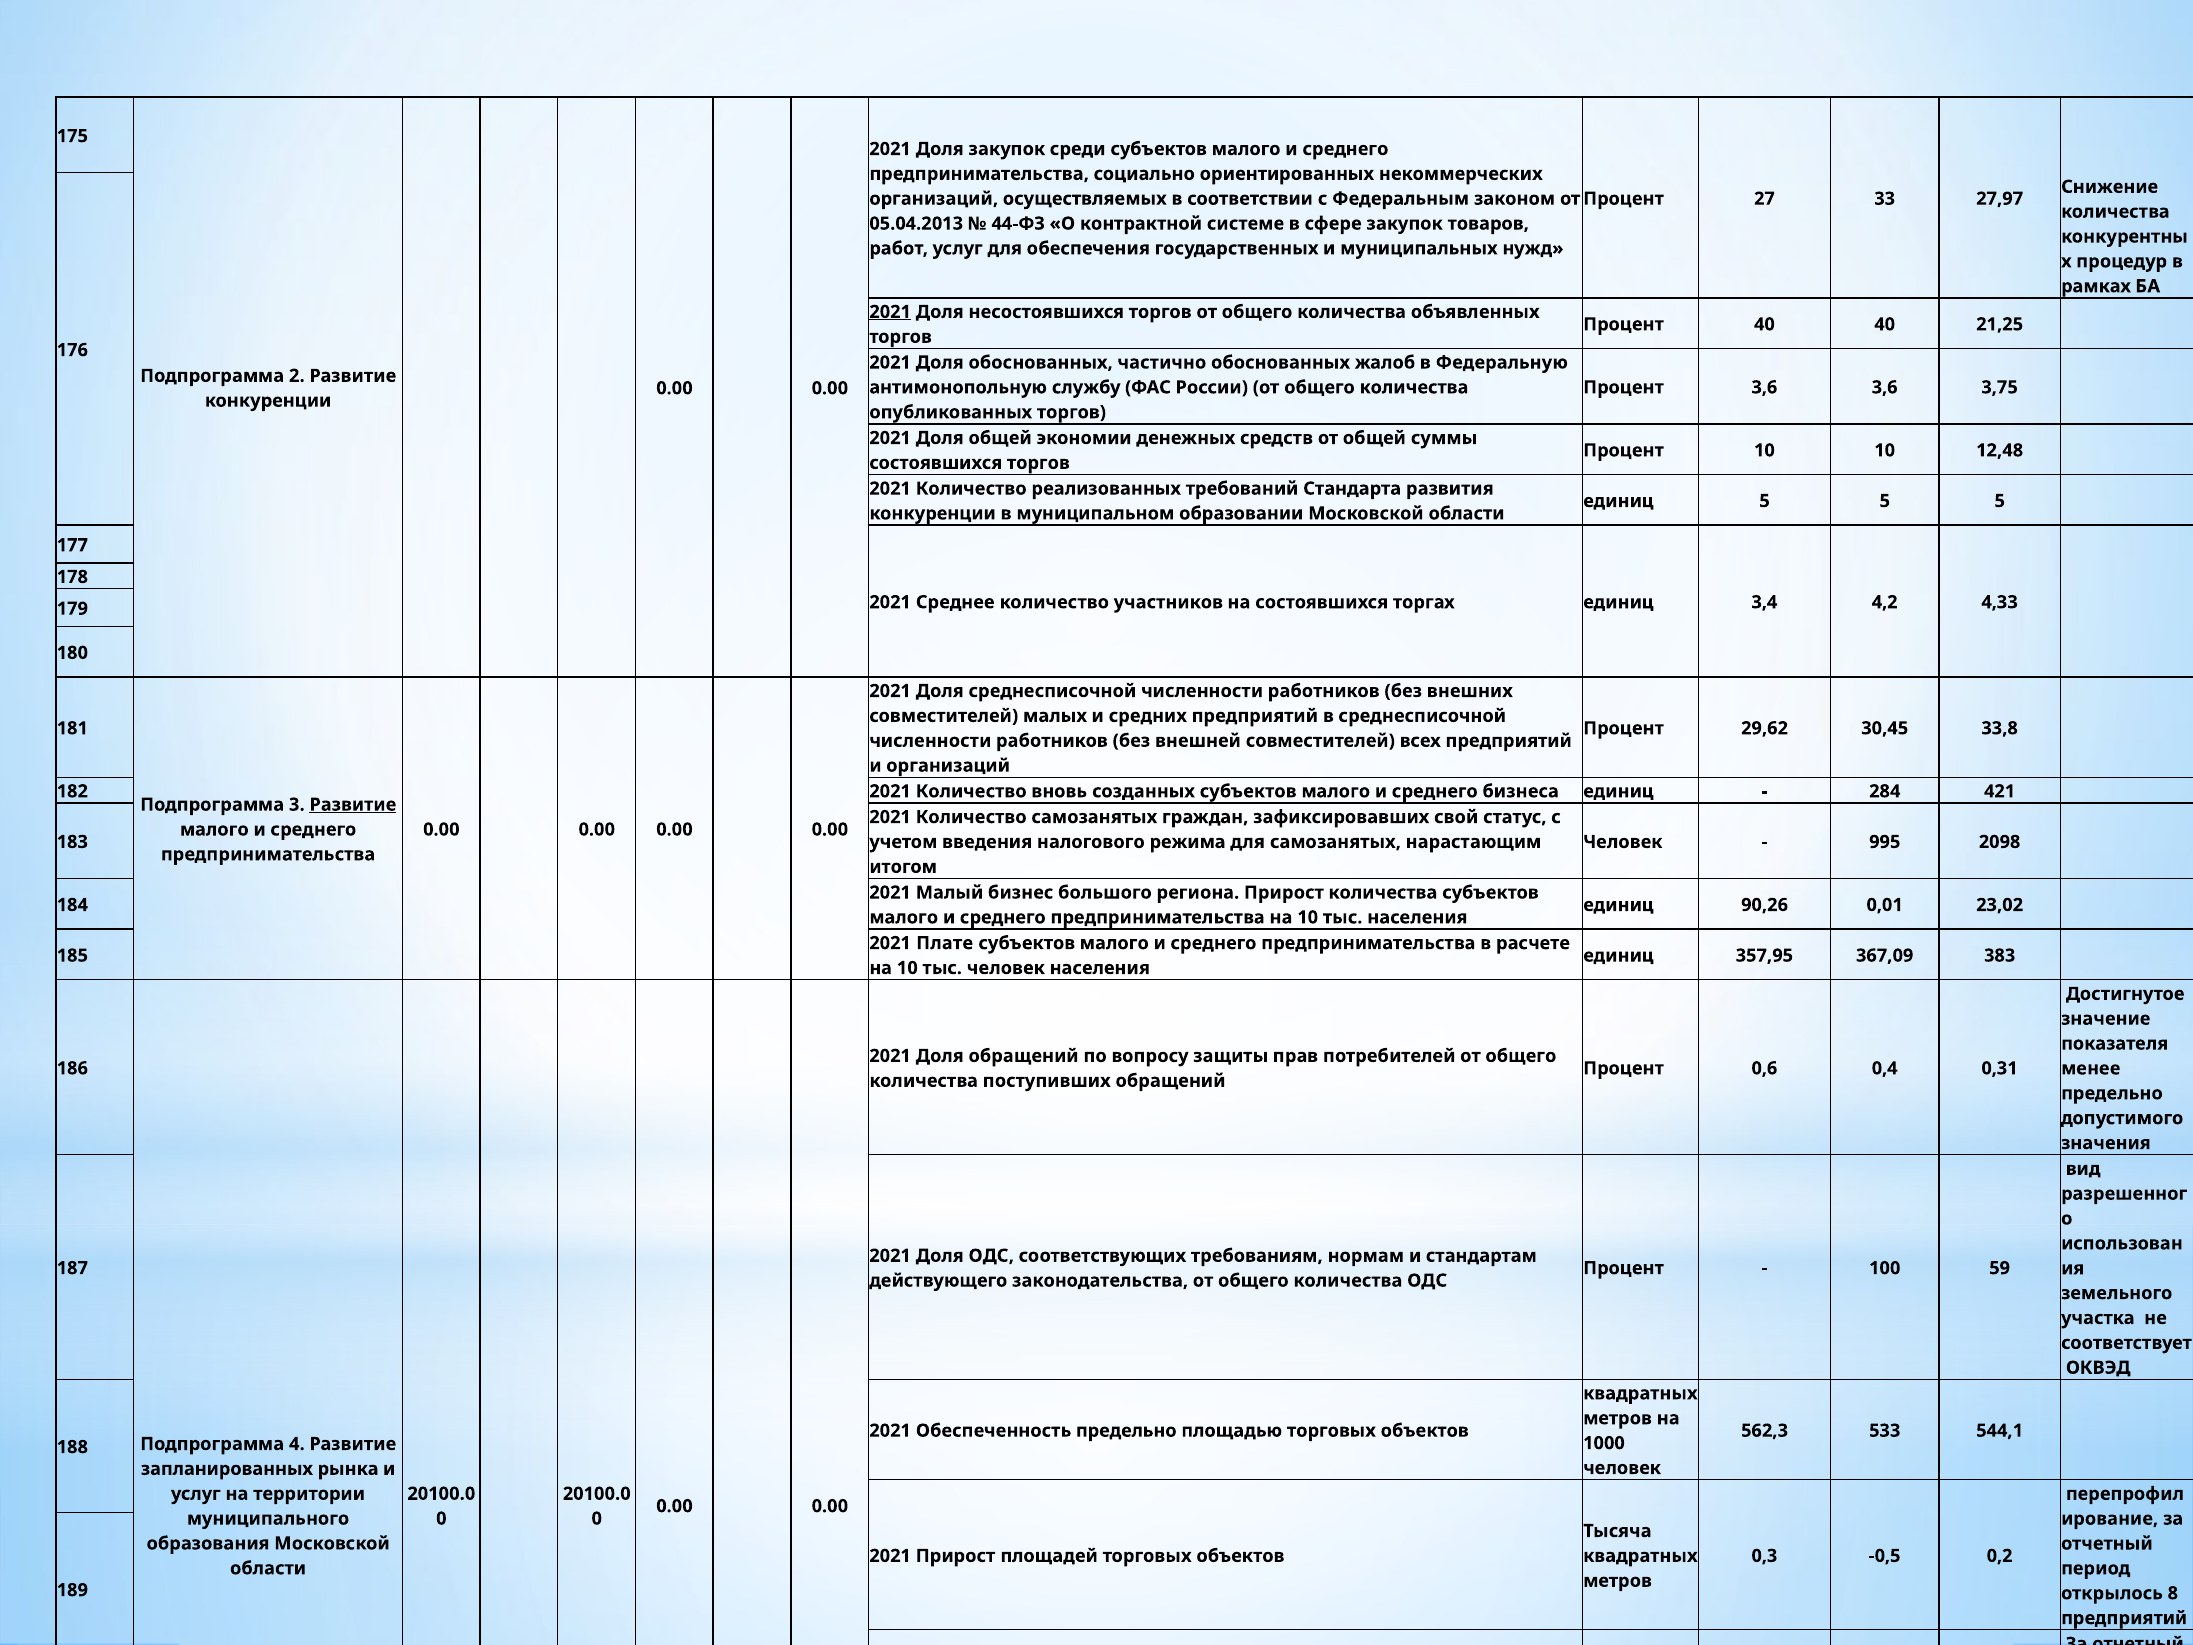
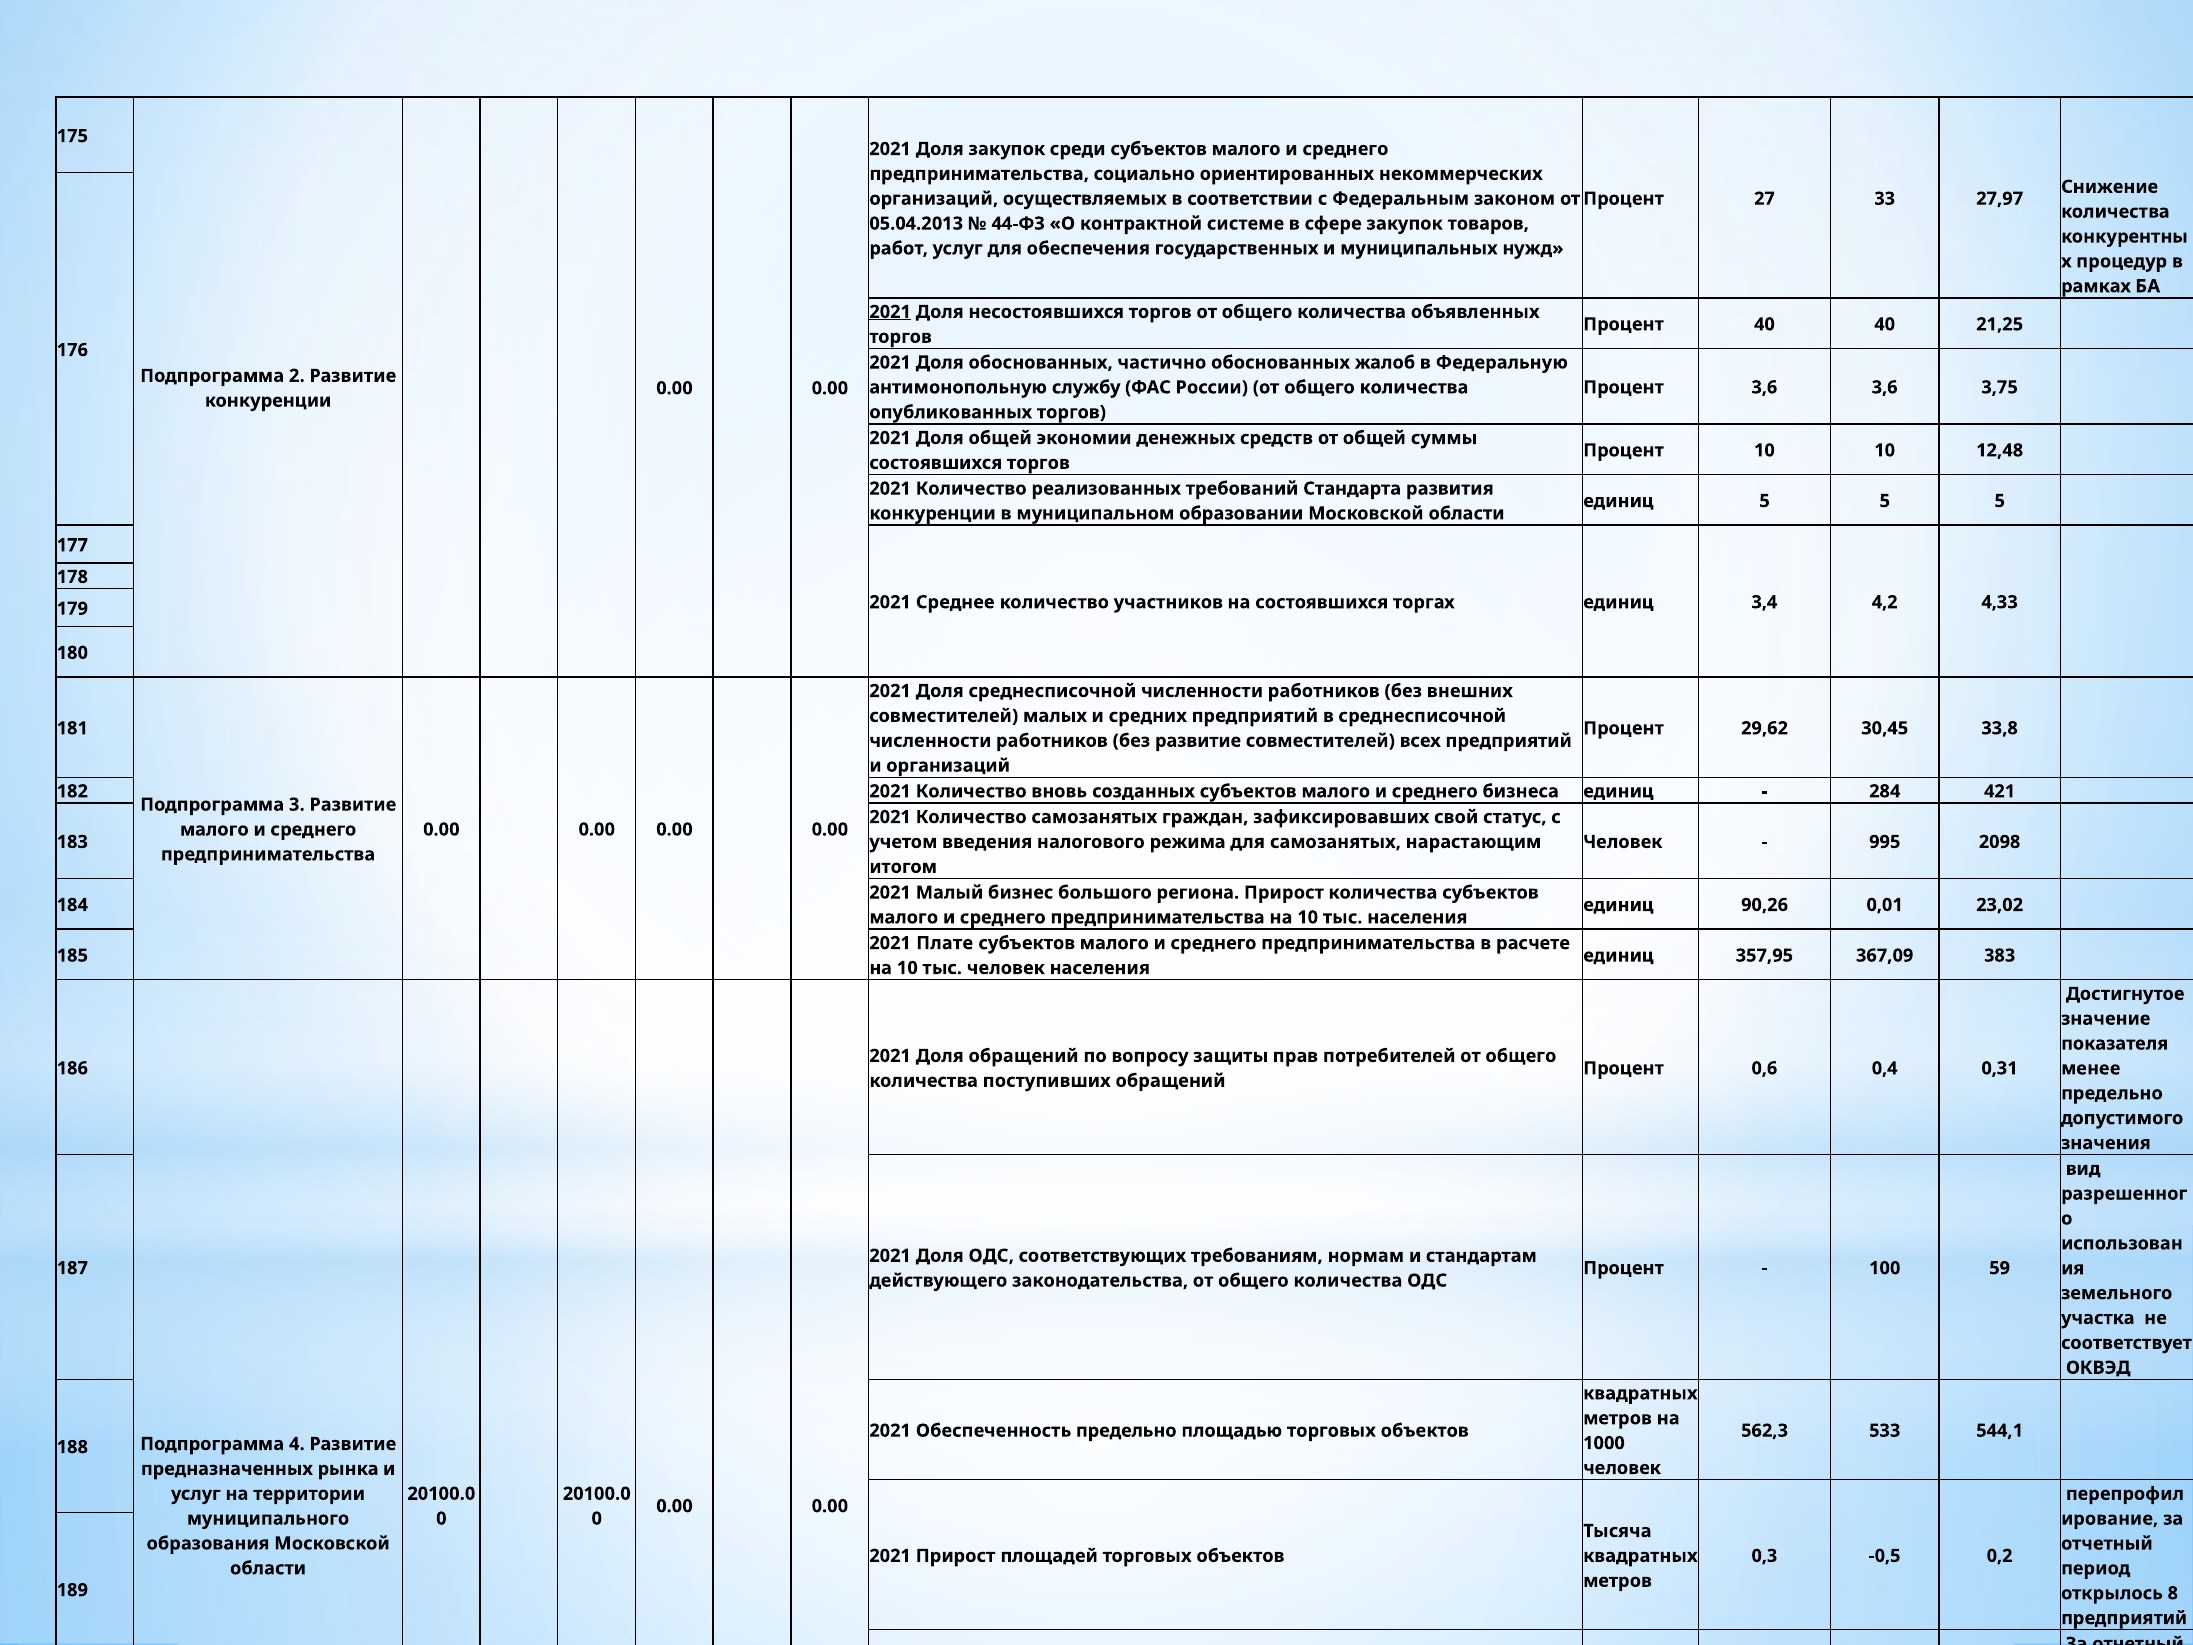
без внешней: внешней -> развитие
Развитие at (353, 805) underline: present -> none
запланированных: запланированных -> предназначенных
